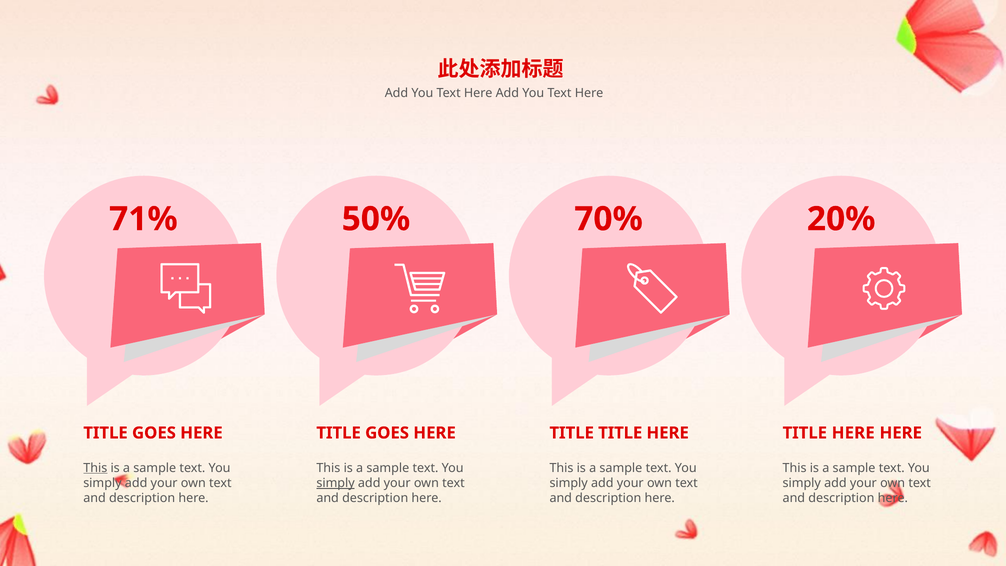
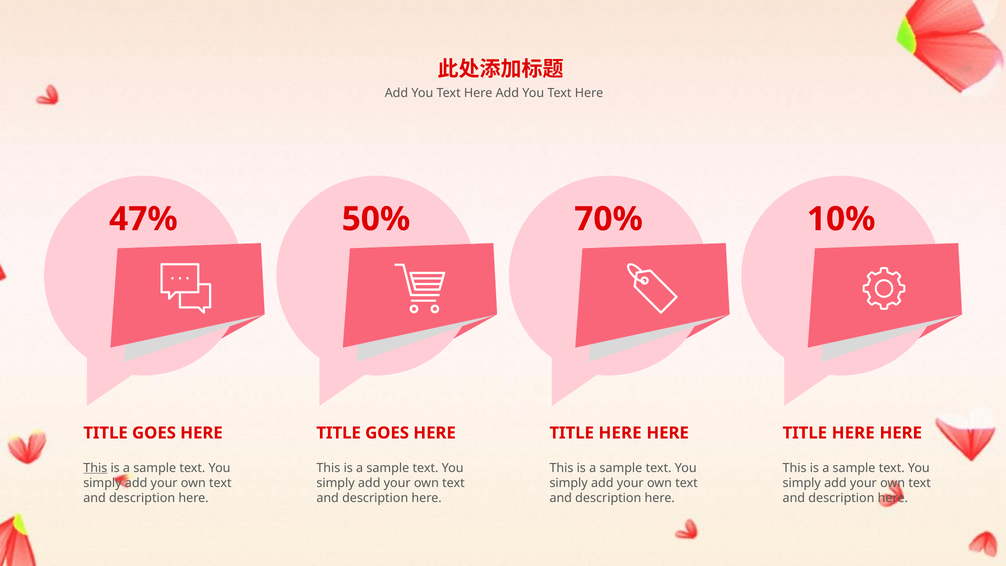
71%: 71% -> 47%
20%: 20% -> 10%
TITLE at (620, 433): TITLE -> HERE
simply at (336, 483) underline: present -> none
